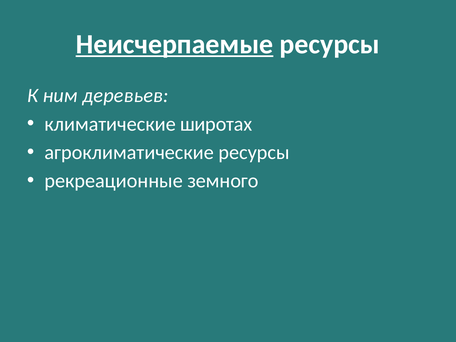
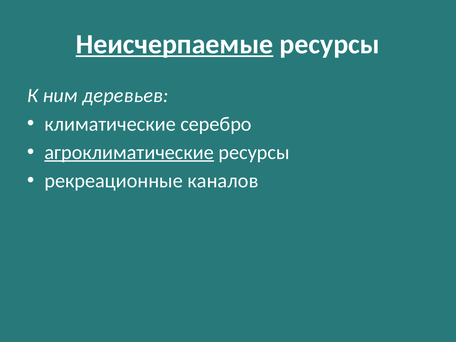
широтах: широтах -> серебро
агроклиматические underline: none -> present
земного: земного -> каналов
